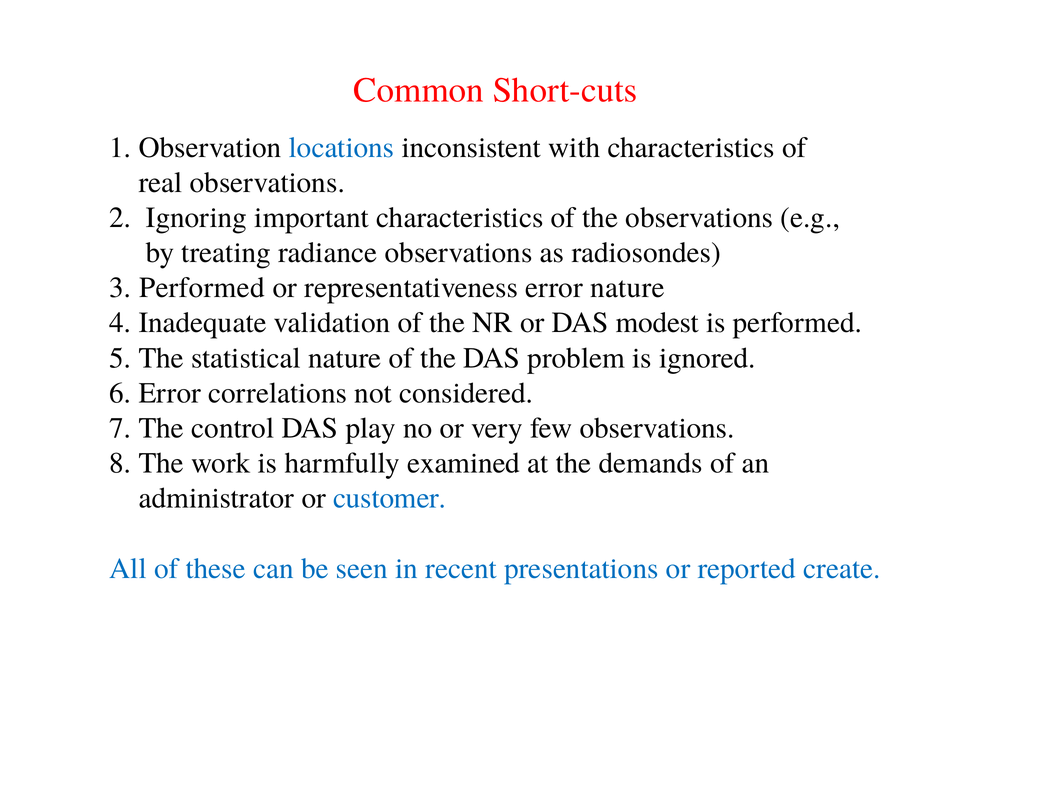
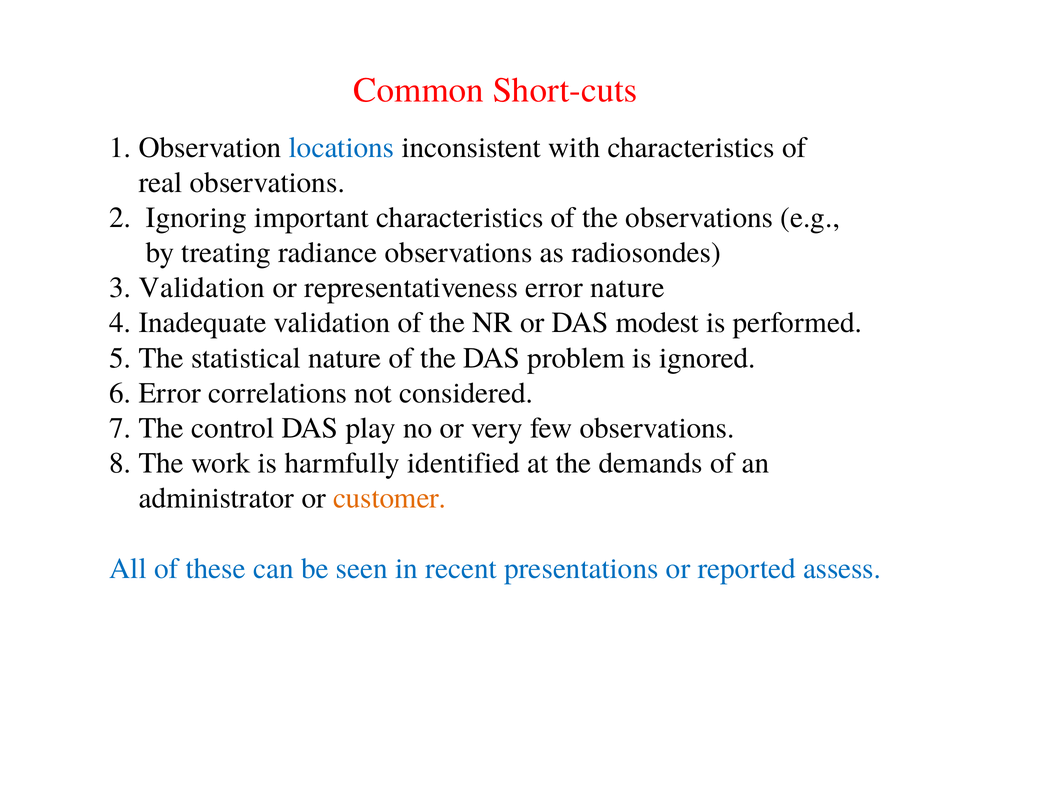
3 Performed: Performed -> Validation
examined: examined -> identified
customer colour: blue -> orange
create: create -> assess
